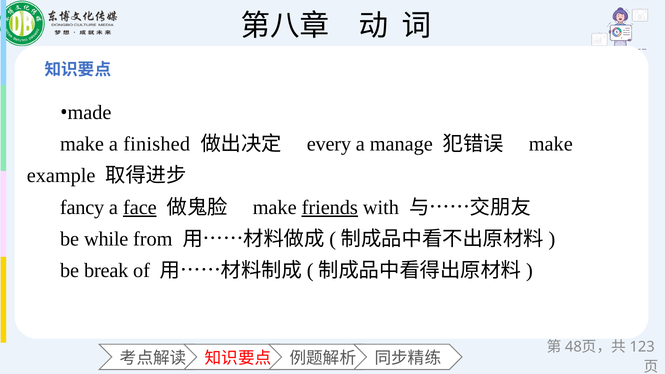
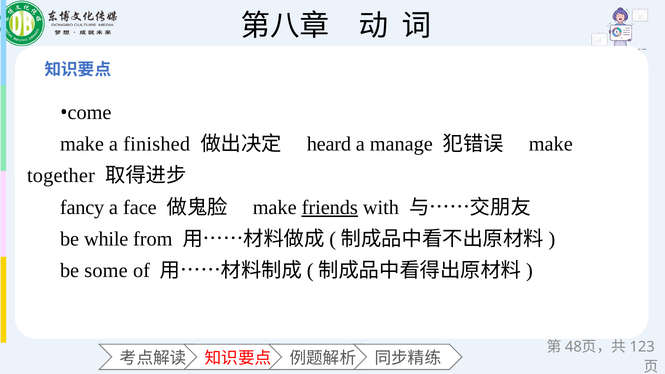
made: made -> come
every: every -> heard
example: example -> together
face underline: present -> none
break: break -> some
